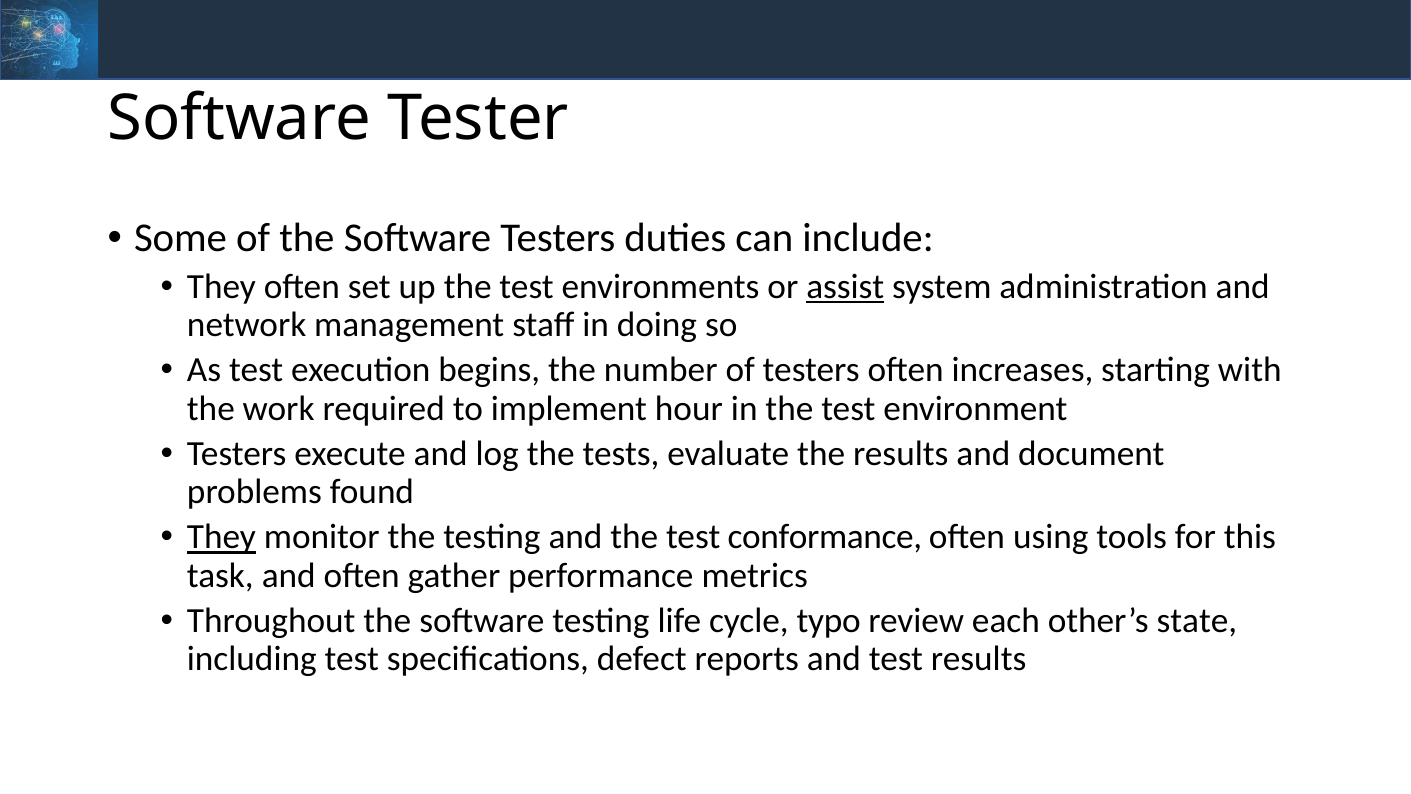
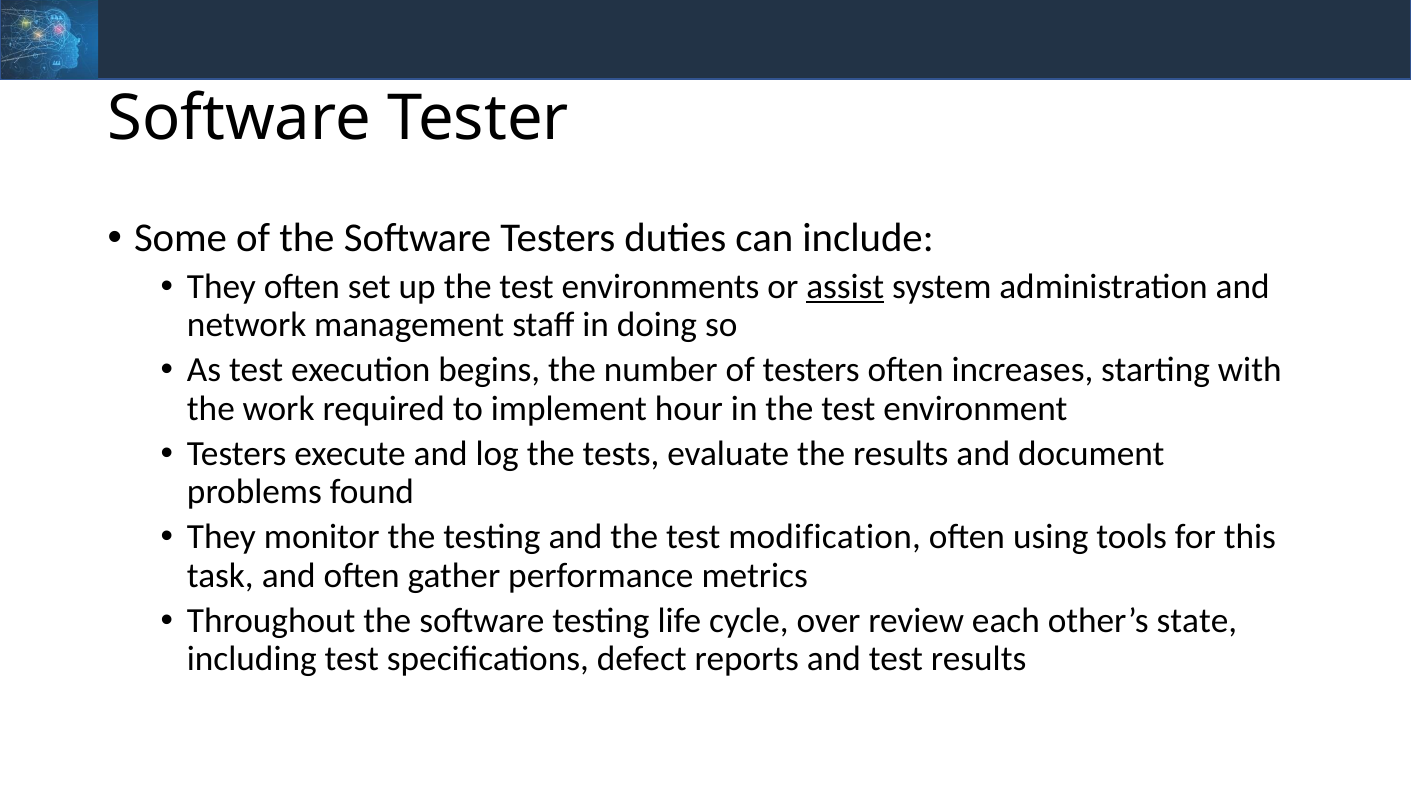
They at (221, 537) underline: present -> none
conformance: conformance -> modification
typo: typo -> over
